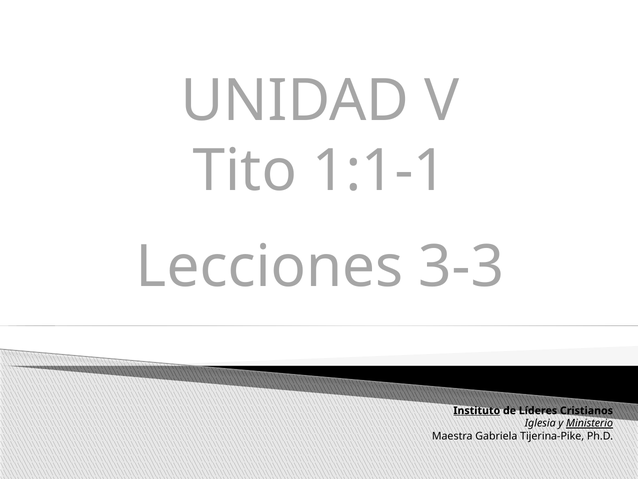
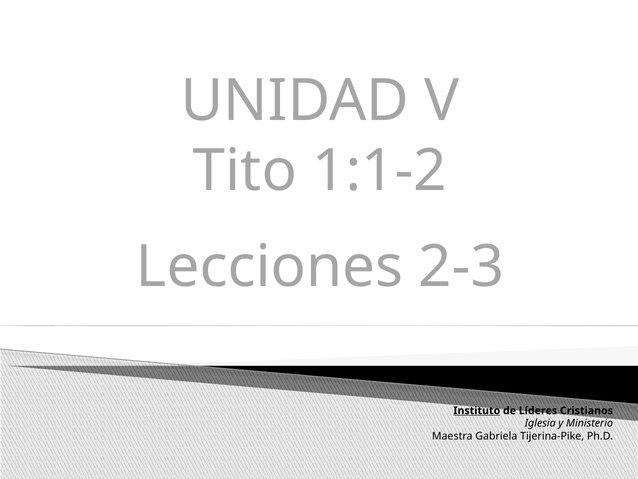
1:1-1: 1:1-1 -> 1:1-2
3-3: 3-3 -> 2-3
Ministerio underline: present -> none
